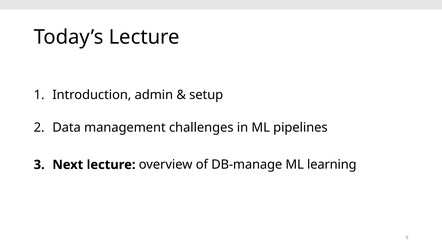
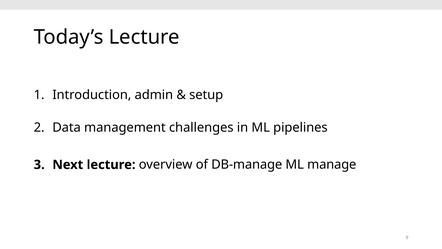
learning: learning -> manage
